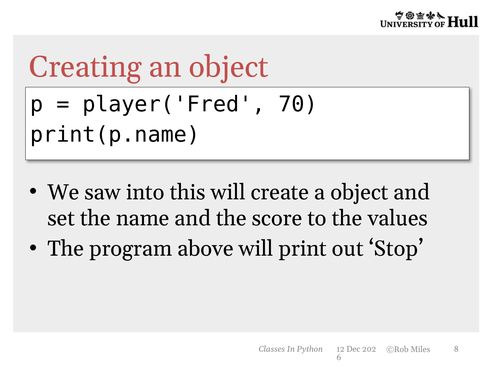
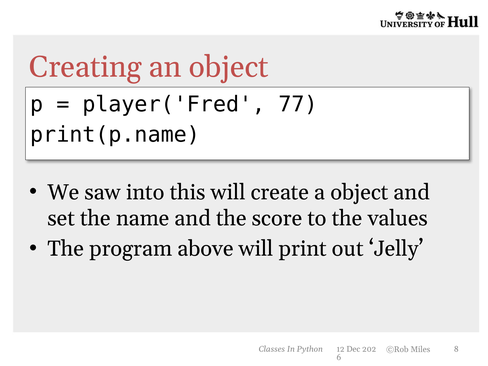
70: 70 -> 77
Stop: Stop -> Jelly
